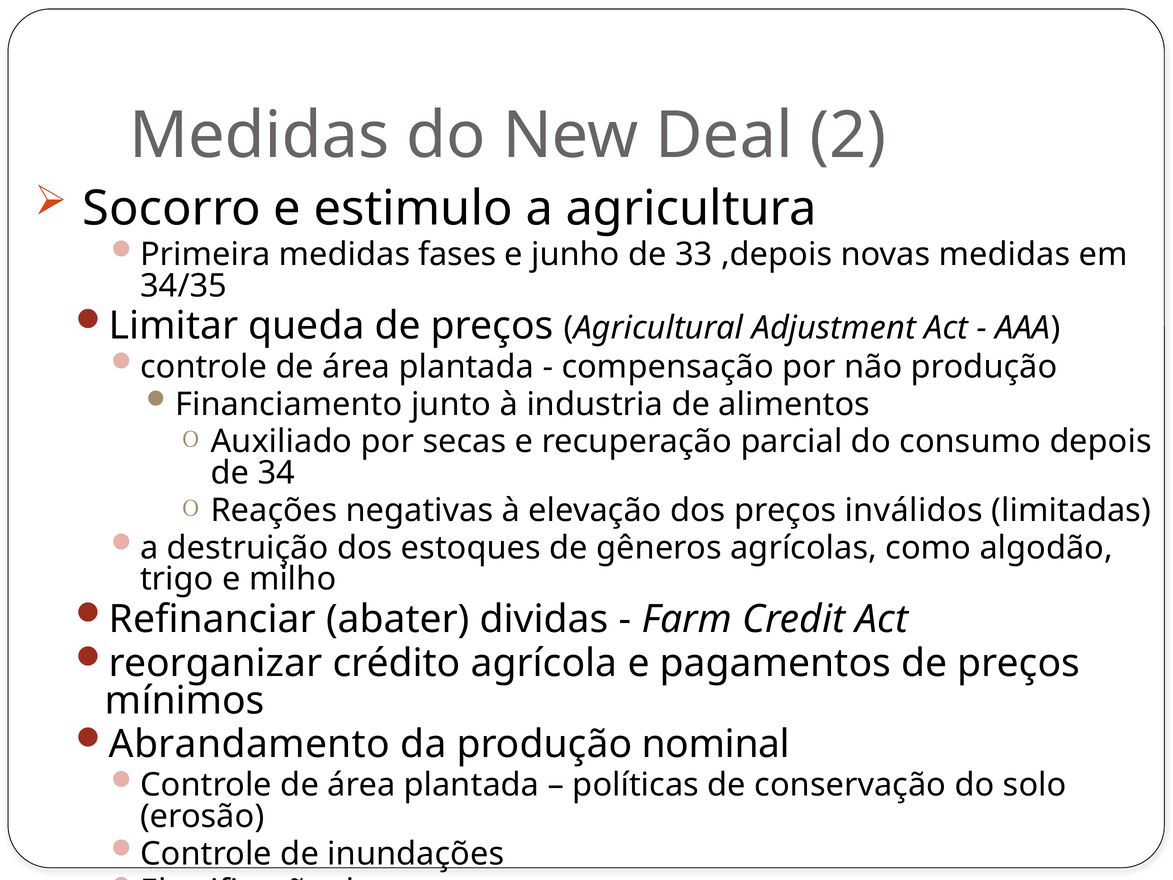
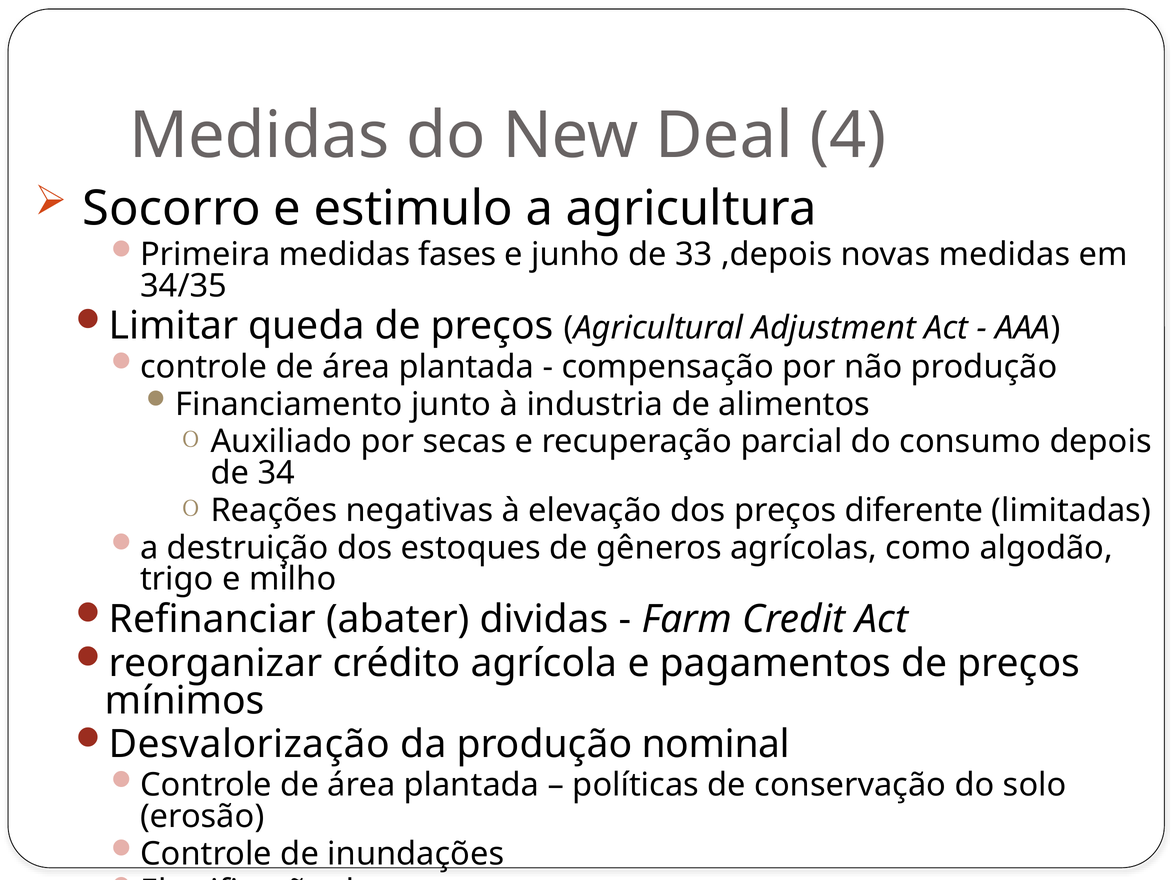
2: 2 -> 4
inválidos: inválidos -> diferente
Abrandamento: Abrandamento -> Desvalorização
